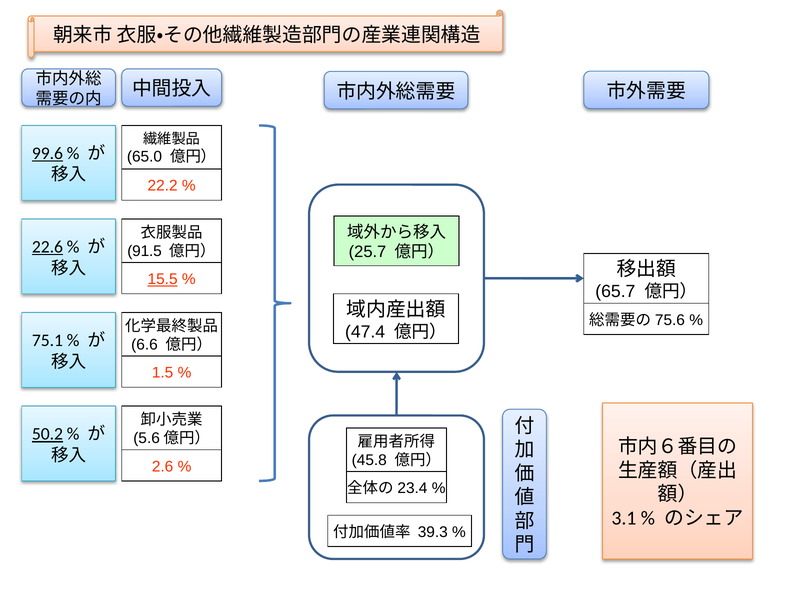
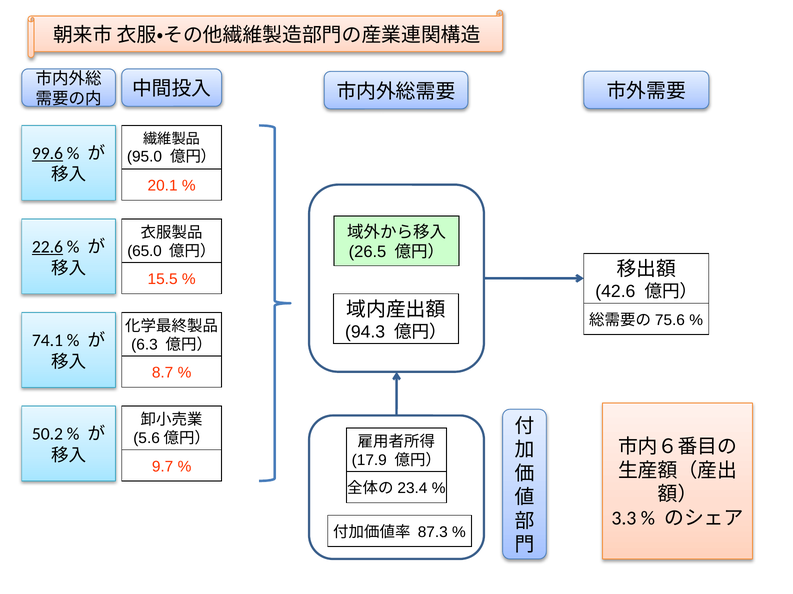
65.0: 65.0 -> 95.0
22.2: 22.2 -> 20.1
91.5: 91.5 -> 65.0
25.7: 25.7 -> 26.5
15.5 underline: present -> none
65.7: 65.7 -> 42.6
47.4: 47.4 -> 94.3
75.1: 75.1 -> 74.1
6.6: 6.6 -> 6.3
1.5: 1.5 -> 8.7
50.2 underline: present -> none
45.8: 45.8 -> 17.9
2.6: 2.6 -> 9.7
3.1: 3.1 -> 3.3
39.3: 39.3 -> 87.3
